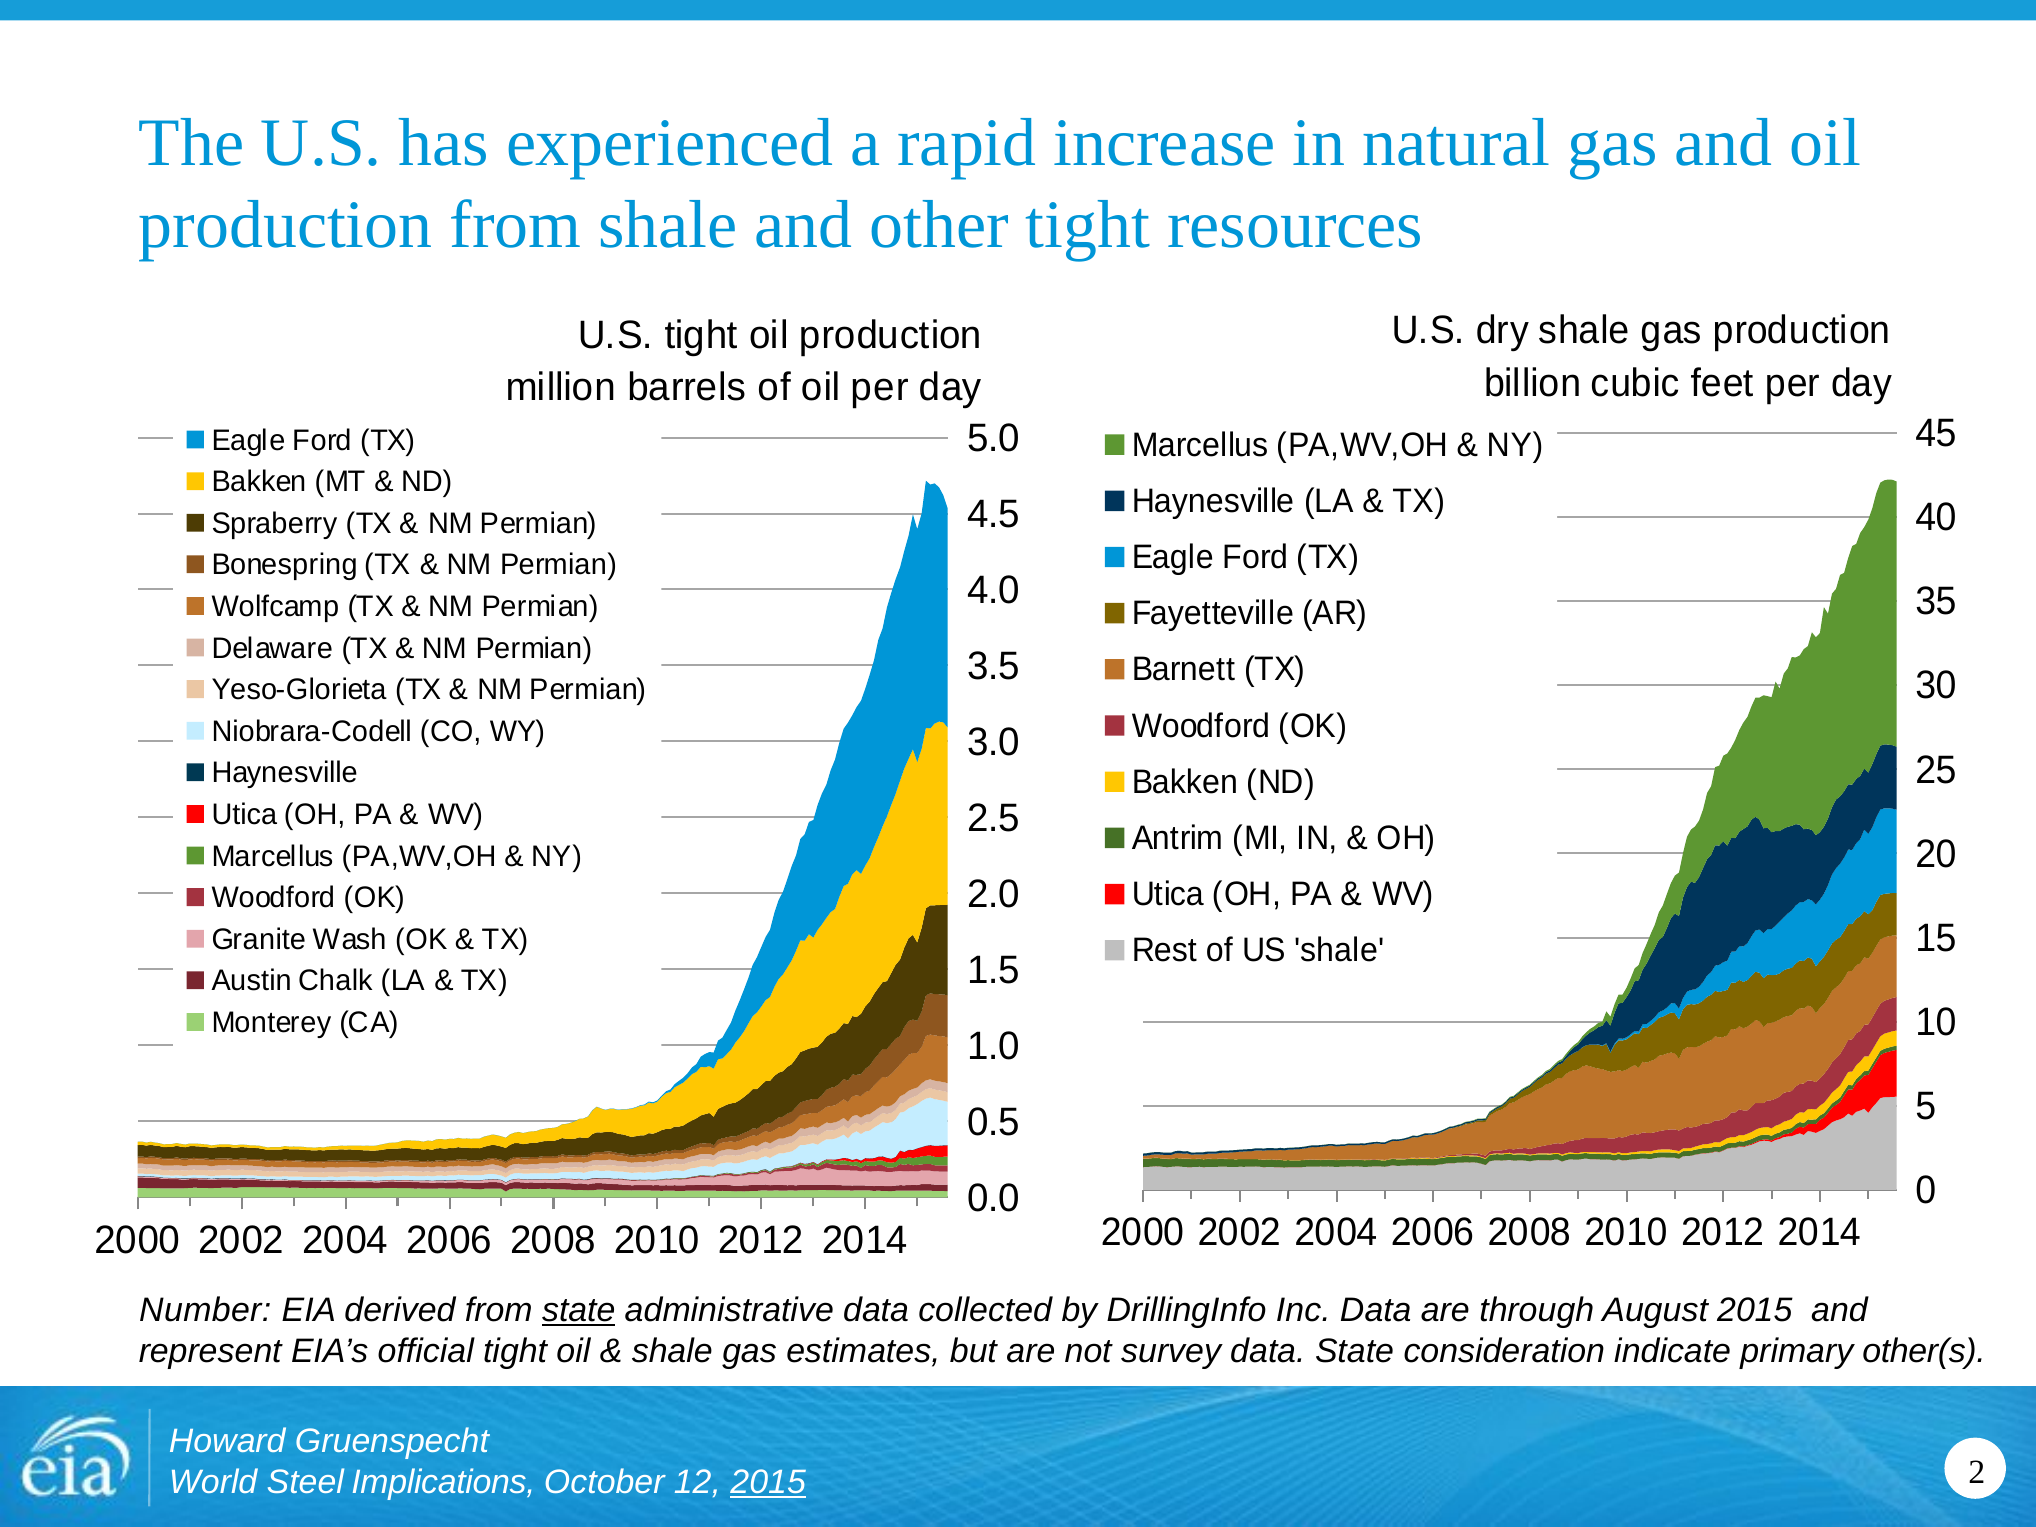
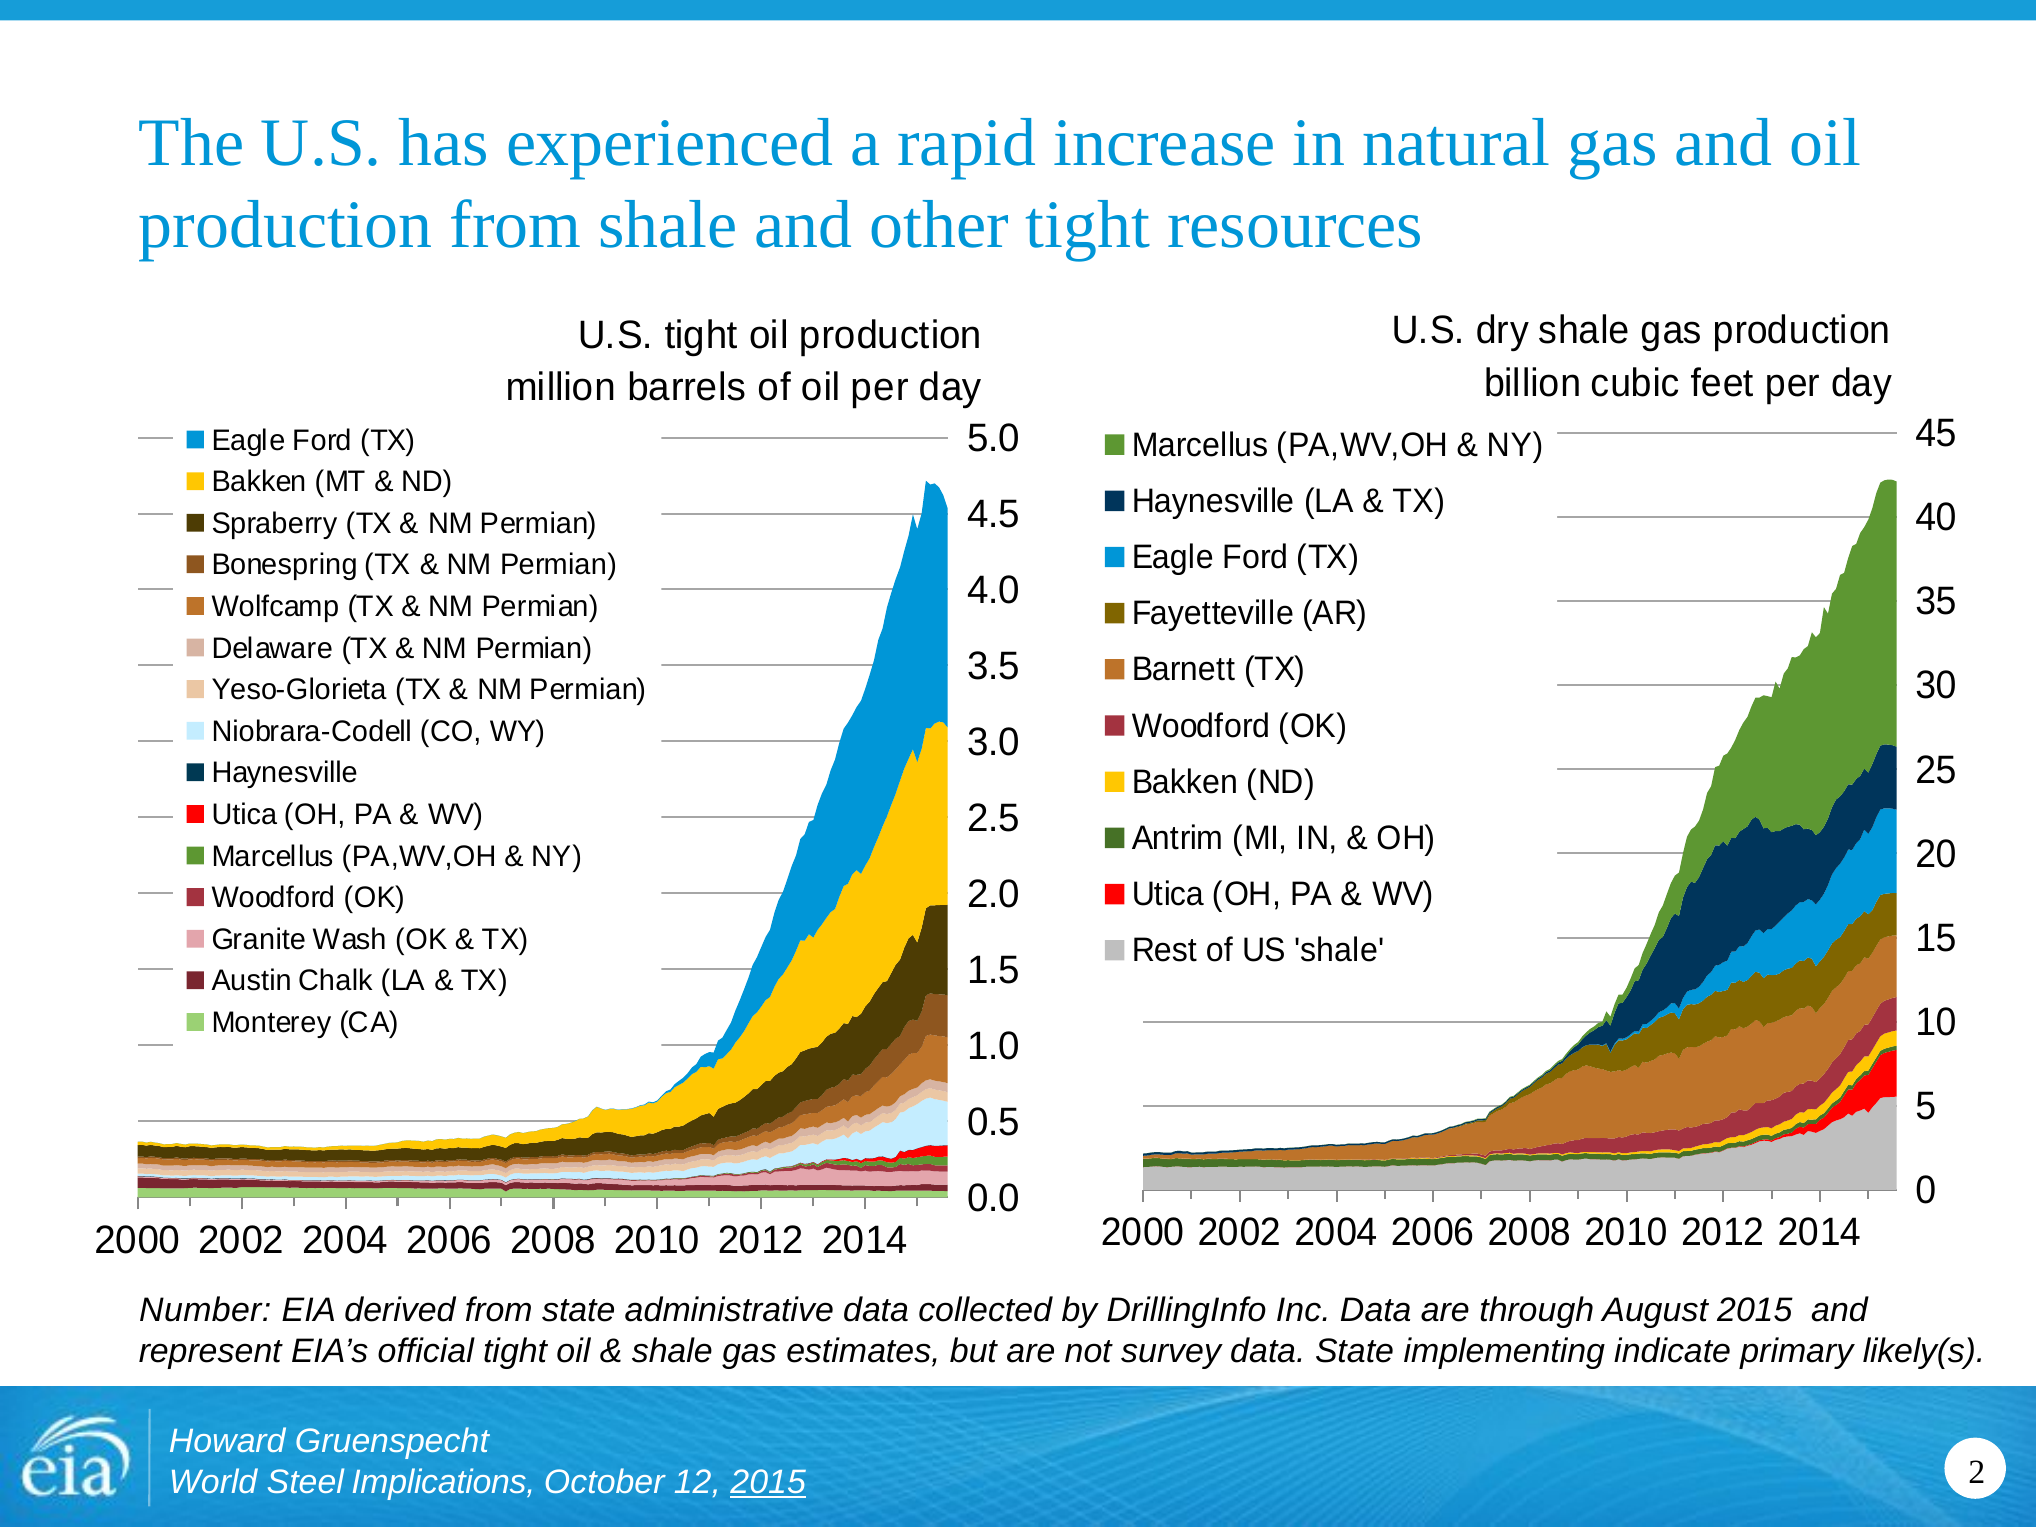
state at (579, 1310) underline: present -> none
consideration: consideration -> implementing
other(s: other(s -> likely(s
